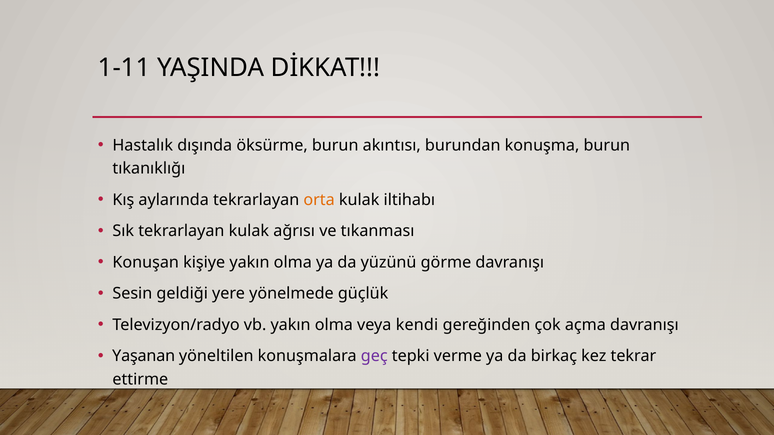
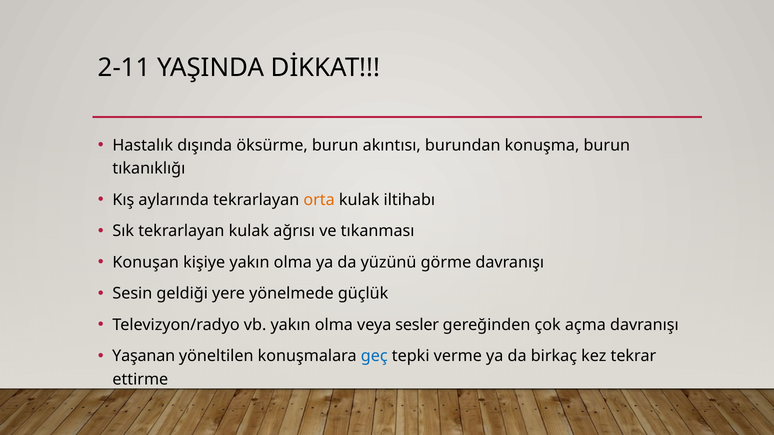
1-11: 1-11 -> 2-11
kendi: kendi -> sesler
geç colour: purple -> blue
